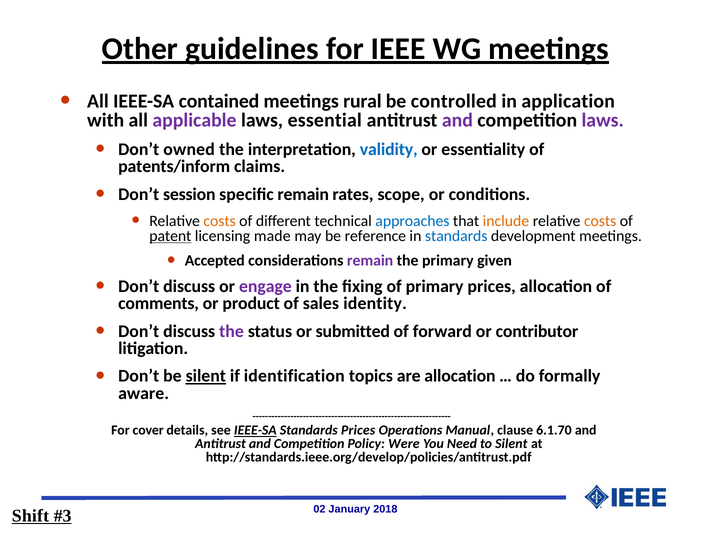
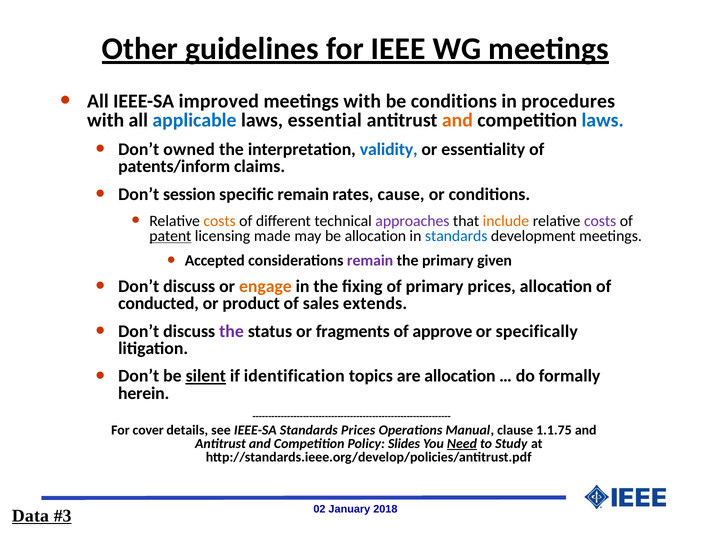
contained: contained -> improved
meetings rural: rural -> with
be controlled: controlled -> conditions
application: application -> procedures
applicable colour: purple -> blue
and at (457, 120) colour: purple -> orange
laws at (603, 120) colour: purple -> blue
scope: scope -> cause
approaches colour: blue -> purple
costs at (600, 221) colour: orange -> purple
be reference: reference -> allocation
engage colour: purple -> orange
comments: comments -> conducted
identity: identity -> extends
submitted: submitted -> fragments
forward: forward -> approve
contributor: contributor -> specifically
aware: aware -> herein
IEEE-SA at (255, 431) underline: present -> none
6.1.70: 6.1.70 -> 1.1.75
Were: Were -> Slides
Need underline: none -> present
to Silent: Silent -> Study
Shift: Shift -> Data
